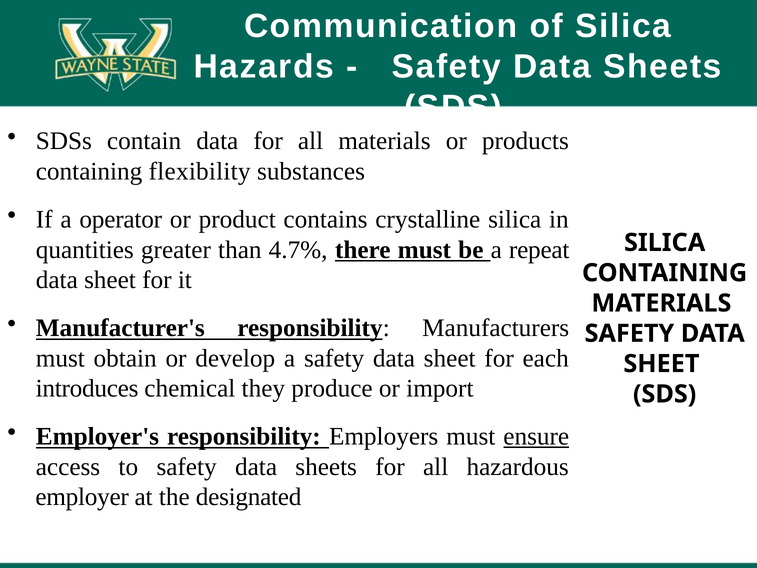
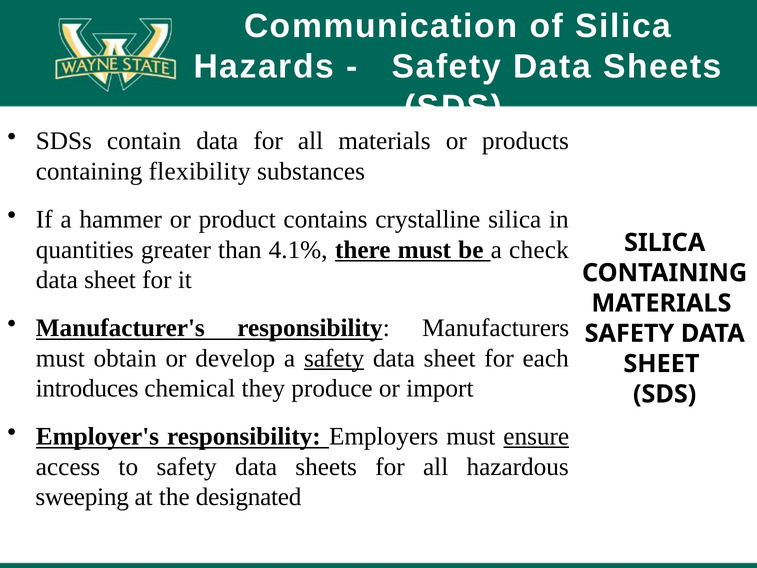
operator: operator -> hammer
4.7%: 4.7% -> 4.1%
repeat: repeat -> check
safety at (334, 358) underline: none -> present
employer: employer -> sweeping
